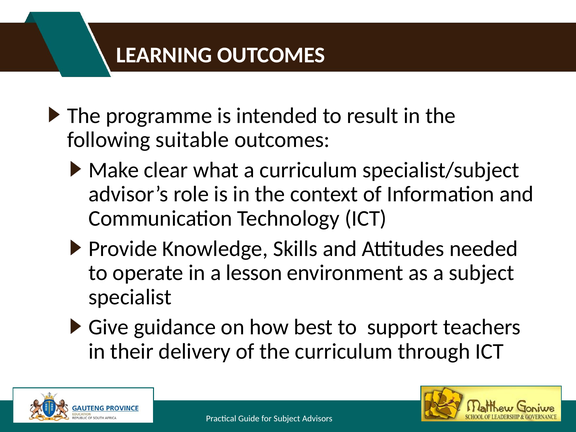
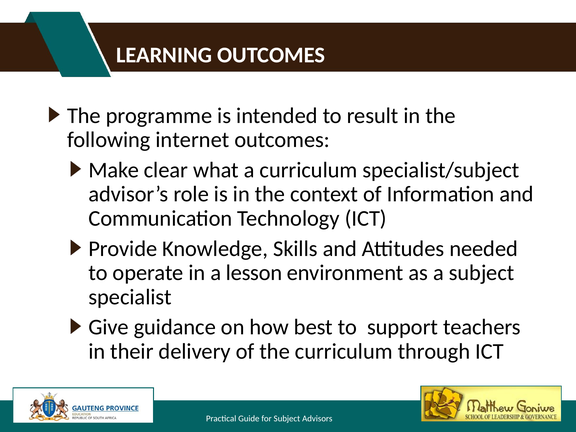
suitable: suitable -> internet
